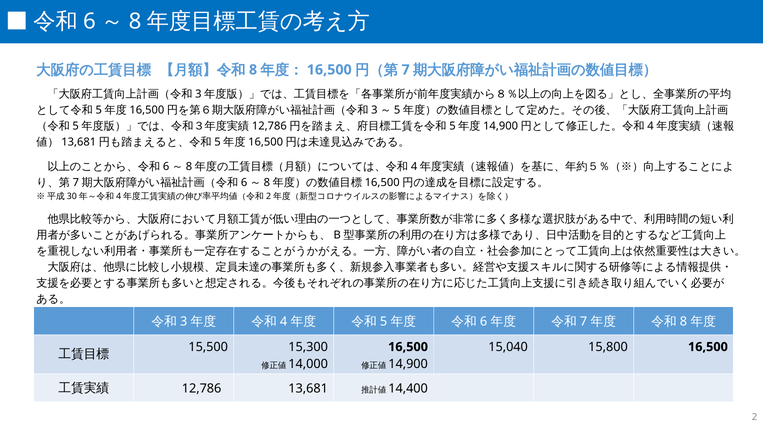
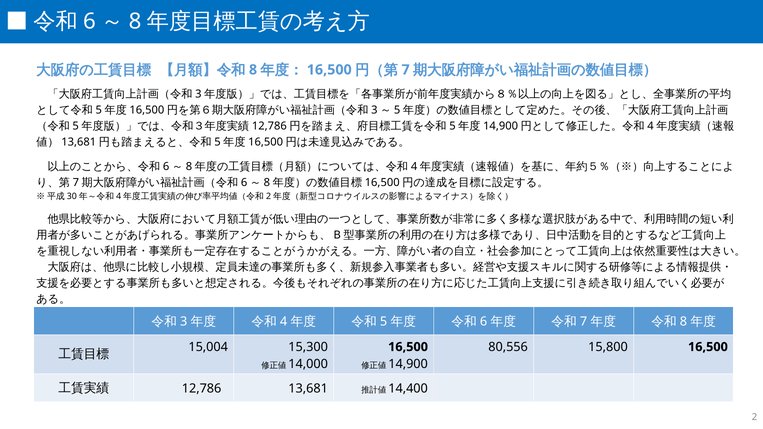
15,040: 15,040 -> 80,556
15,500: 15,500 -> 15,004
